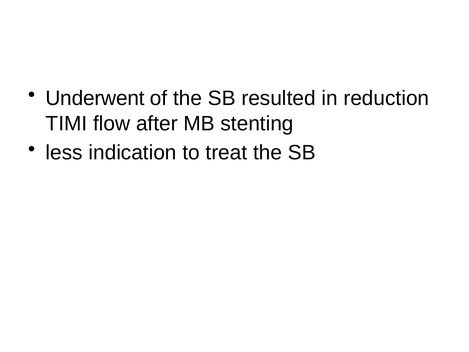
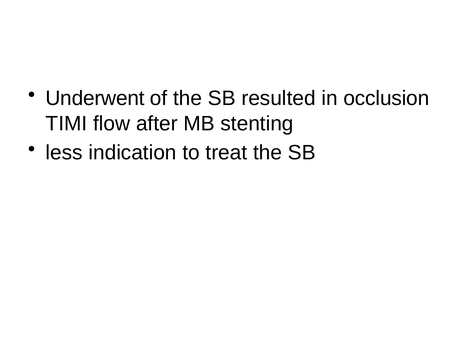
reduction: reduction -> occlusion
